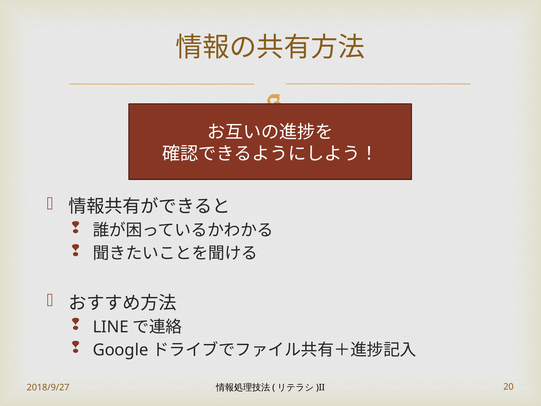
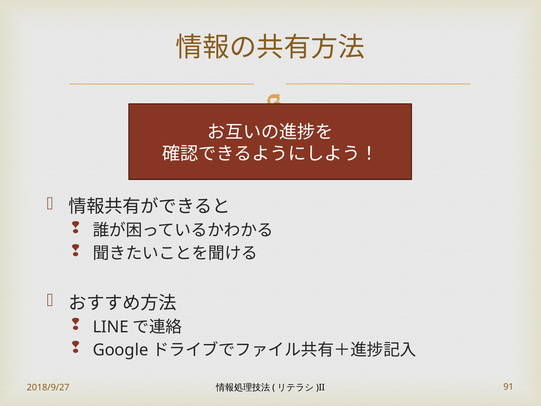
20: 20 -> 91
